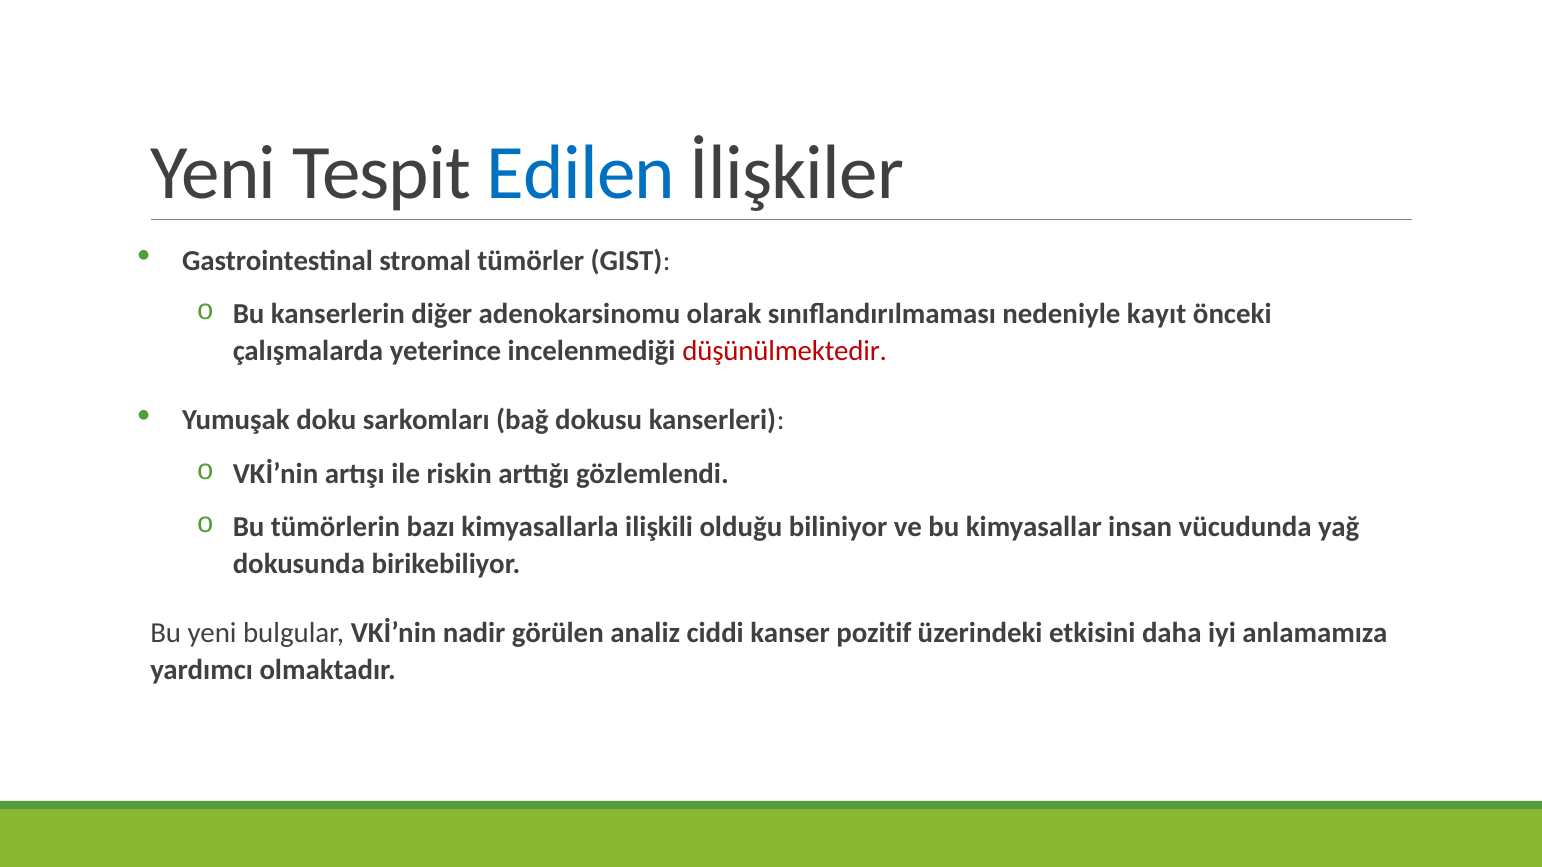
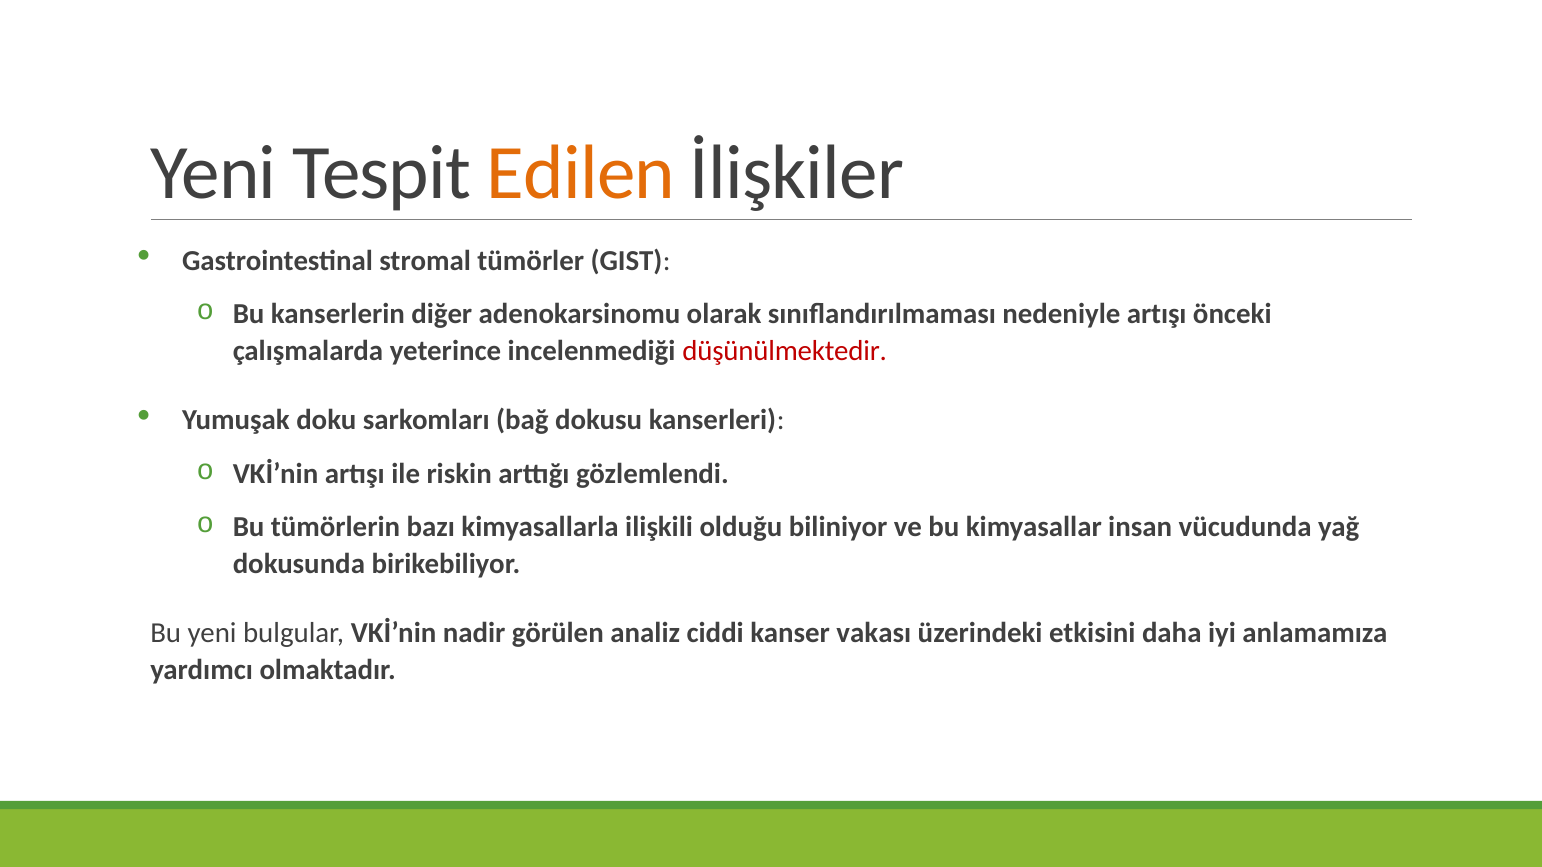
Edilen colour: blue -> orange
nedeniyle kayıt: kayıt -> artışı
pozitif: pozitif -> vakası
